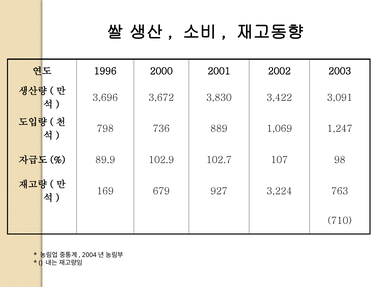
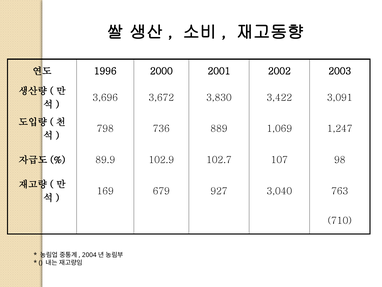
3,224: 3,224 -> 3,040
